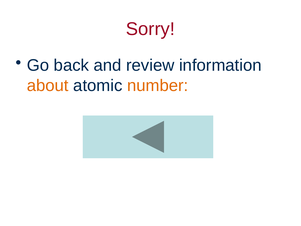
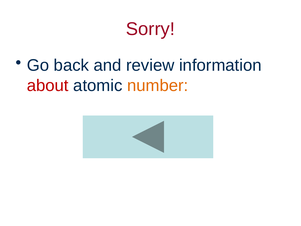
about colour: orange -> red
